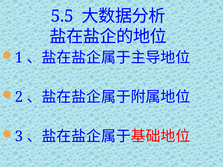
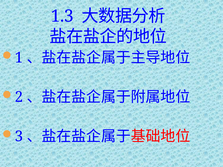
5.5: 5.5 -> 1.3
